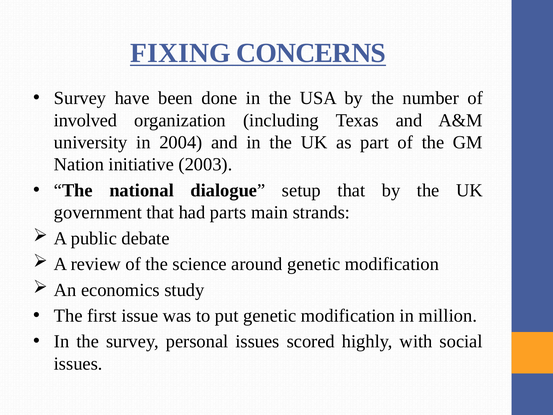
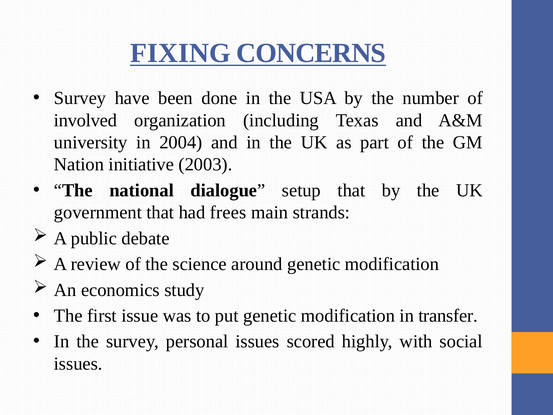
parts: parts -> frees
million: million -> transfer
